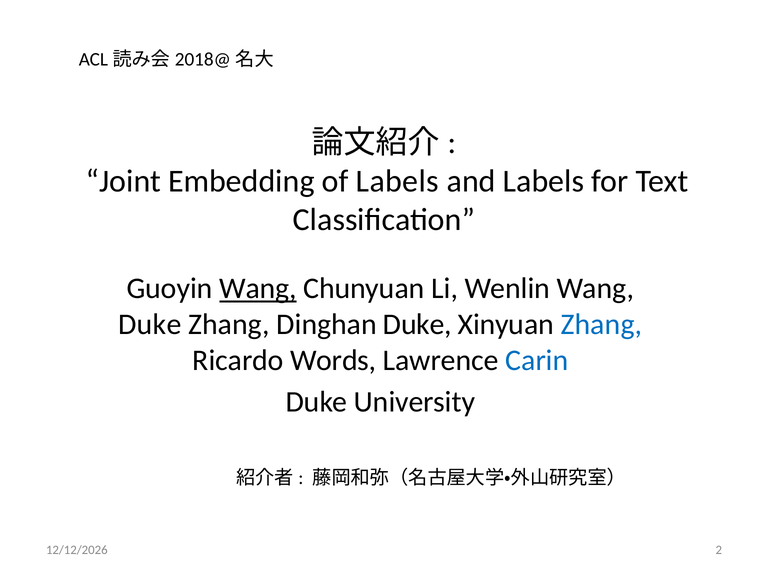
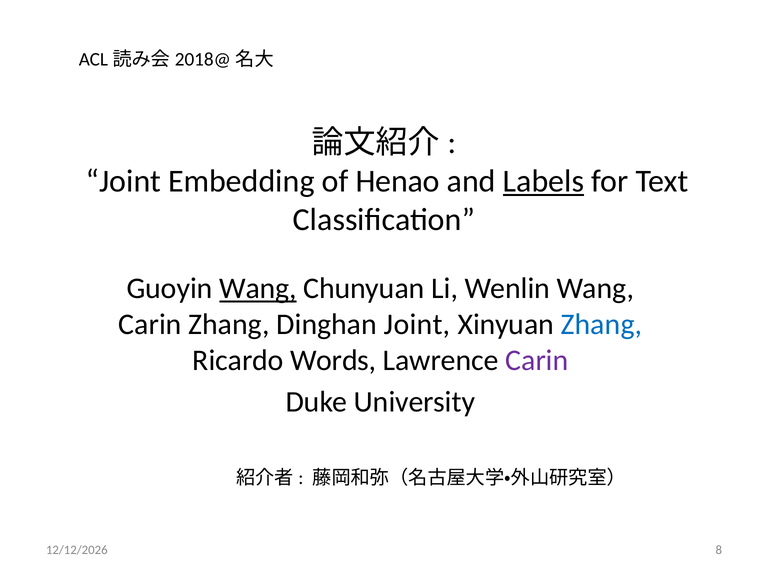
of Labels: Labels -> Henao
Labels at (543, 181) underline: none -> present
Duke at (150, 324): Duke -> Carin
Dinghan Duke: Duke -> Joint
Carin at (537, 360) colour: blue -> purple
2: 2 -> 8
